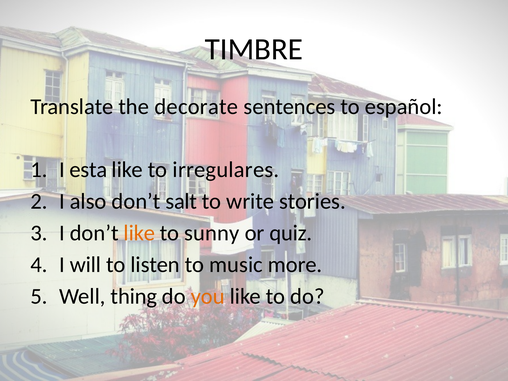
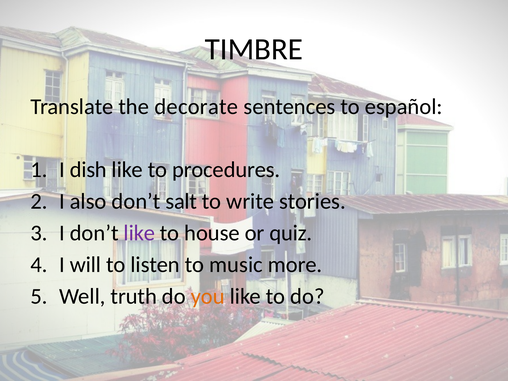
esta: esta -> dish
irregulares: irregulares -> procedures
like at (139, 233) colour: orange -> purple
sunny: sunny -> house
thing: thing -> truth
